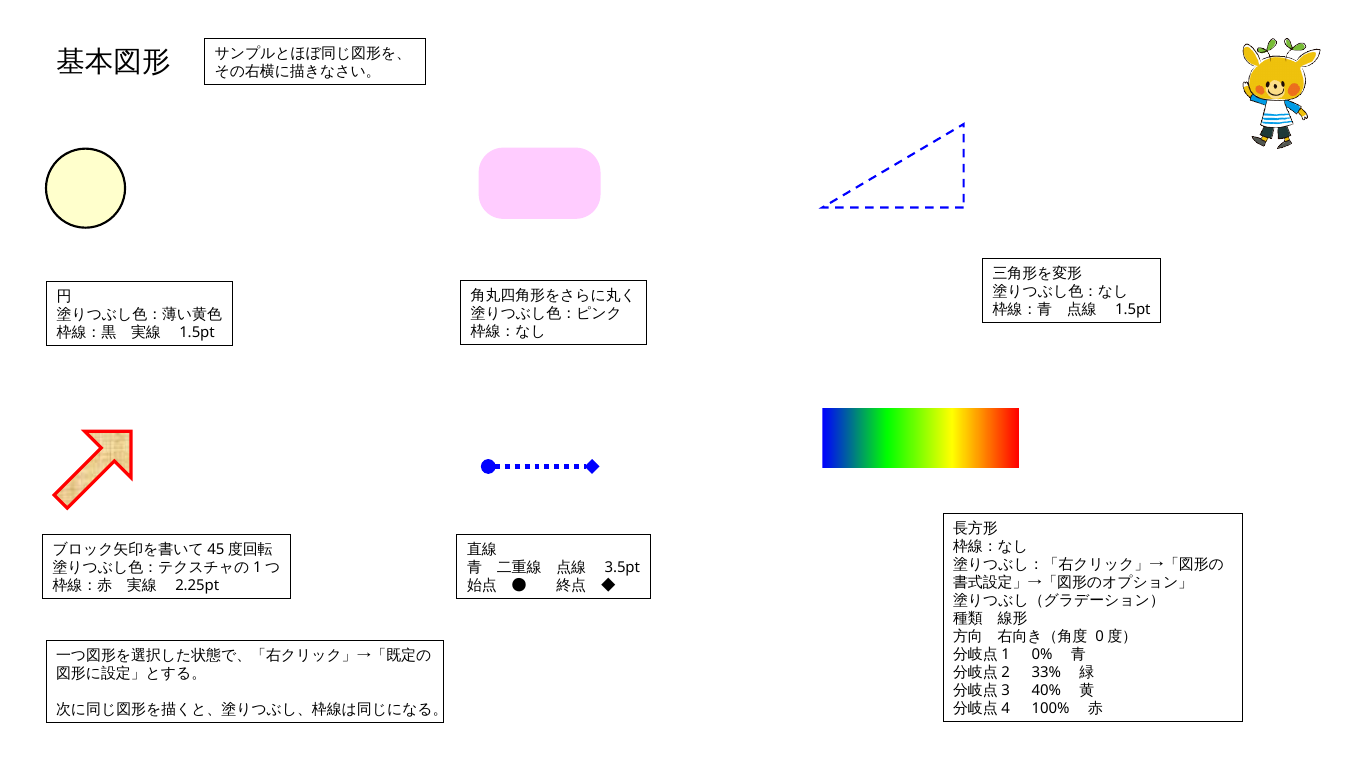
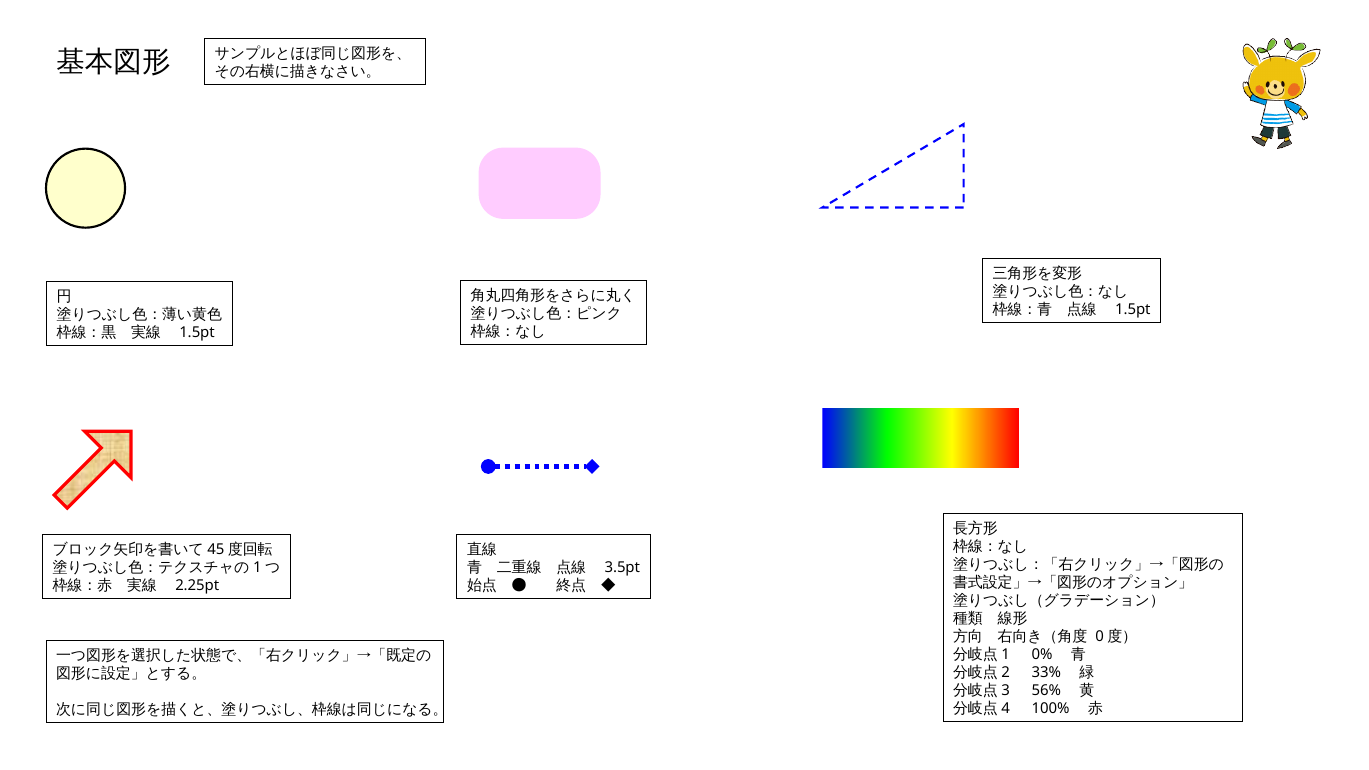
40%: 40% -> 56%
